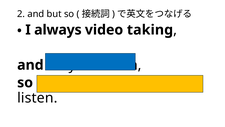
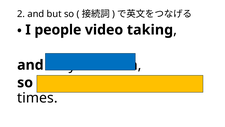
always: always -> people
listen: listen -> times
